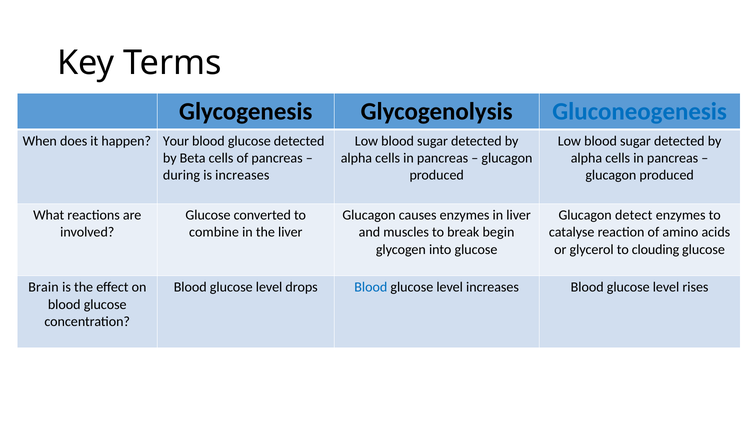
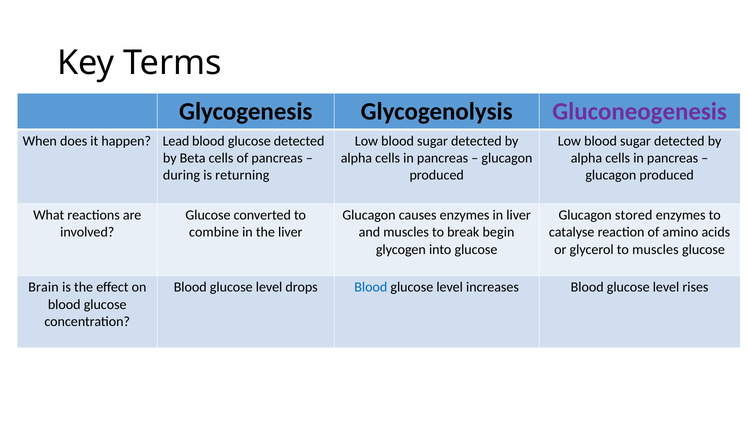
Gluconeogenesis colour: blue -> purple
Your: Your -> Lead
is increases: increases -> returning
detect: detect -> stored
to clouding: clouding -> muscles
